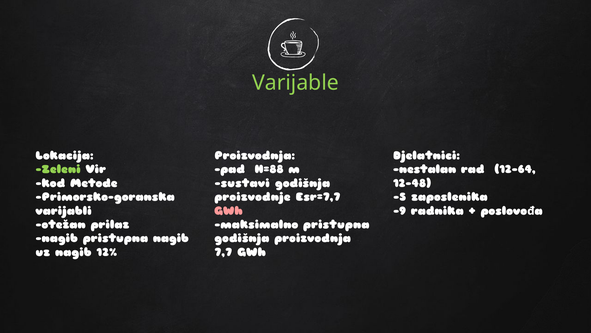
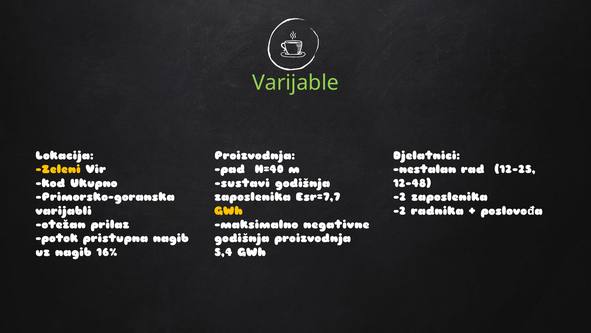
Zeleni colour: light green -> yellow
H=88: H=88 -> H=40
12-64: 12-64 -> 12-25
Metode: Metode -> Ukupno
proizvodnje at (252, 197): proizvodnje -> zaposlenika
-5 at (400, 197): -5 -> -2
GWh at (229, 211) colour: pink -> yellow
-9 at (400, 211): -9 -> -2
maksimalno pristupna: pristupna -> negativne
nagib at (57, 238): nagib -> potok
12%: 12% -> 16%
7,7: 7,7 -> 5,4
